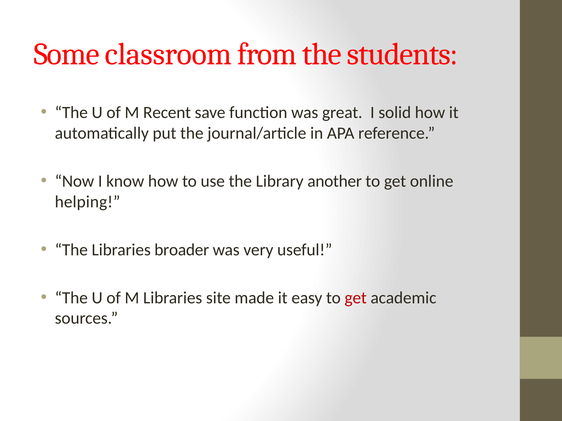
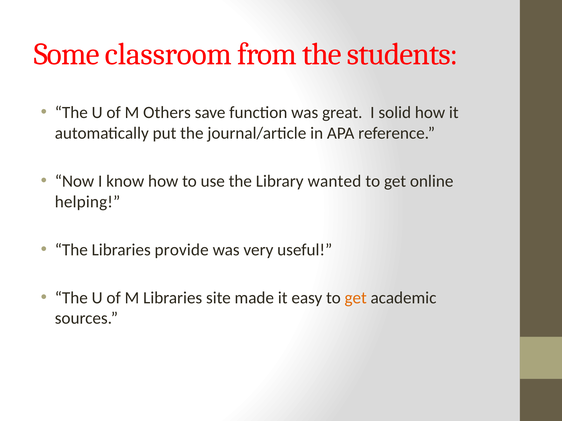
Recent: Recent -> Others
another: another -> wanted
broader: broader -> provide
get at (356, 298) colour: red -> orange
